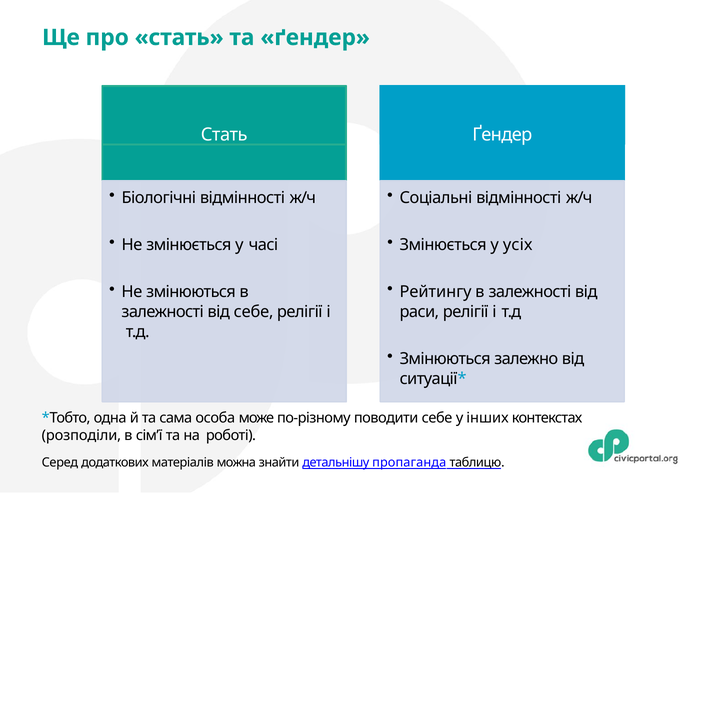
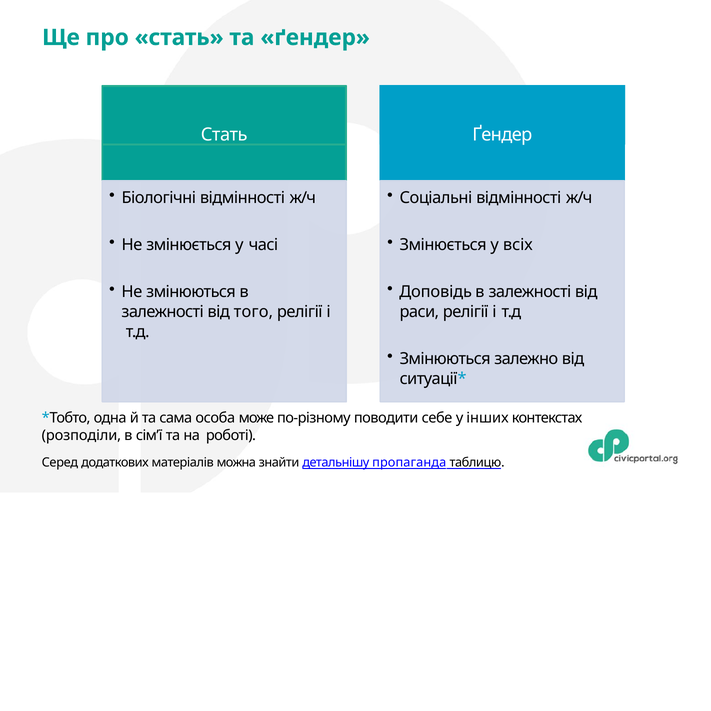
усіх: усіх -> всіх
Рейтингу: Рейтингу -> Доповідь
від себе: себе -> того
